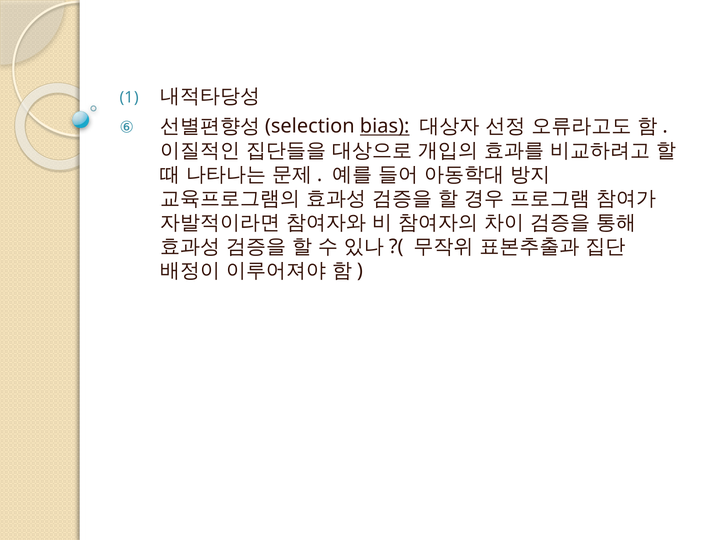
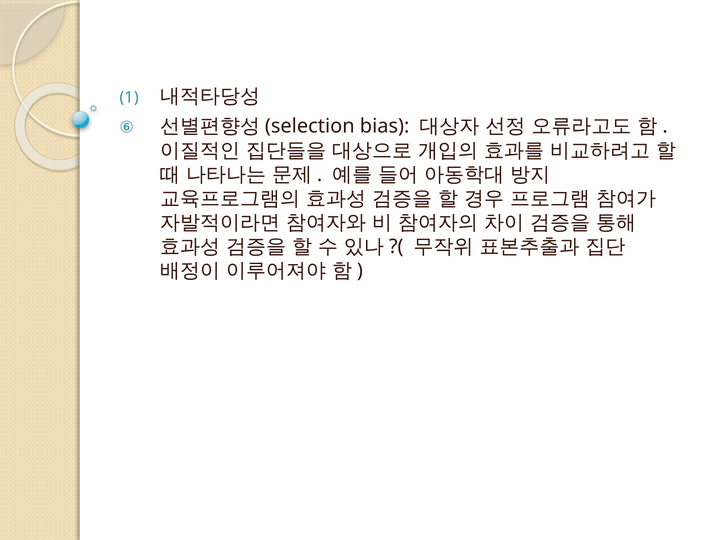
bias underline: present -> none
